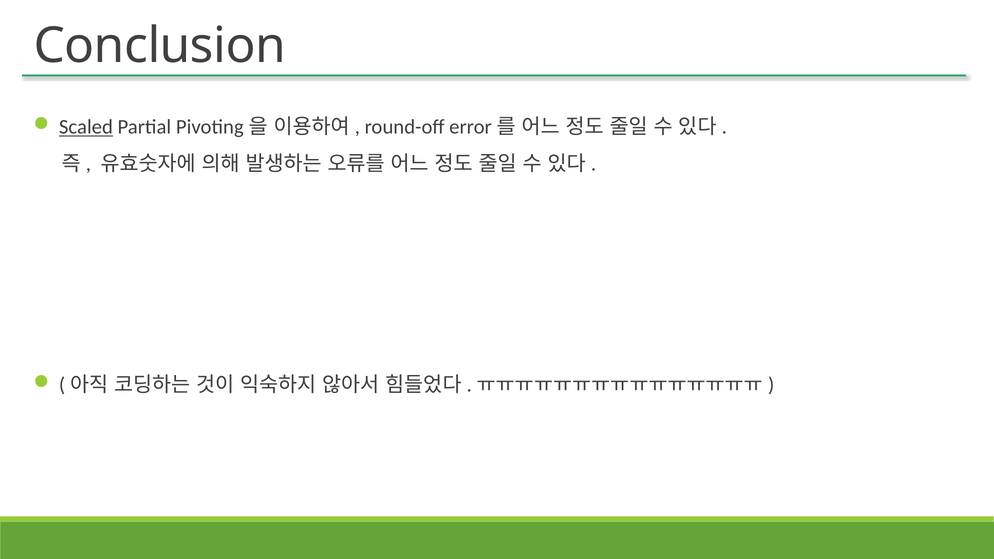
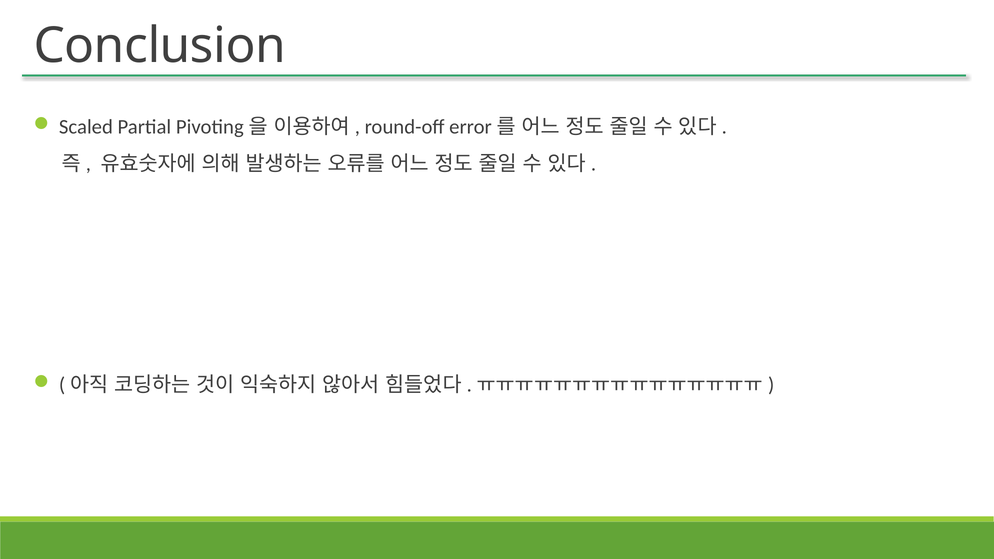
Scaled underline: present -> none
